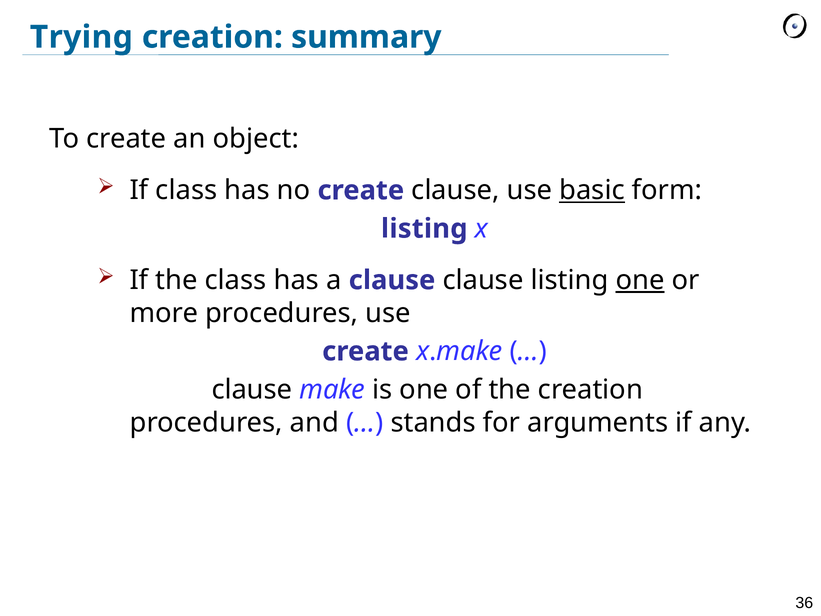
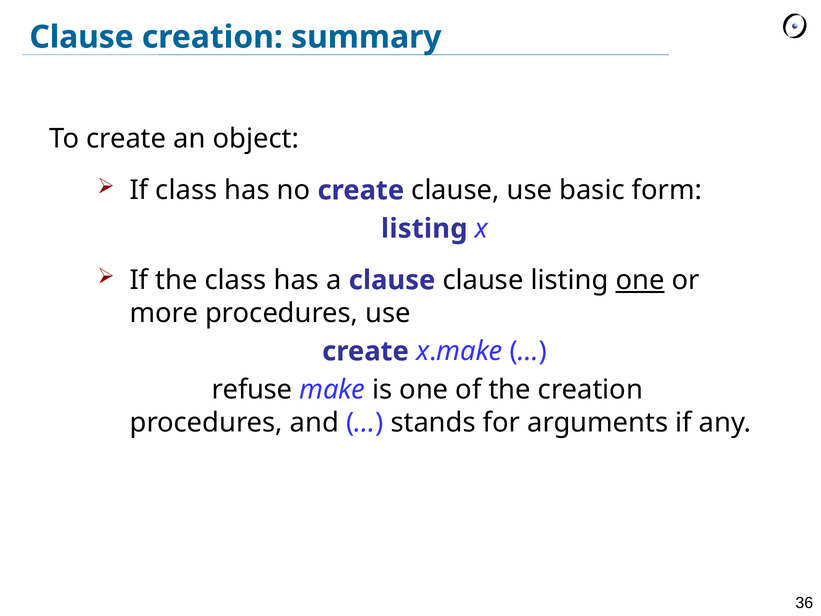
Trying at (81, 37): Trying -> Clause
basic underline: present -> none
clause at (252, 390): clause -> refuse
